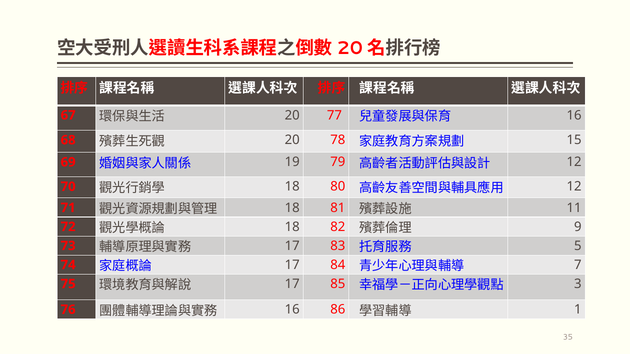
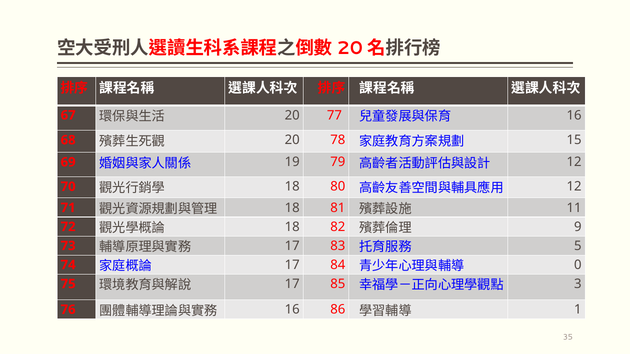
7: 7 -> 0
